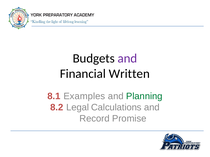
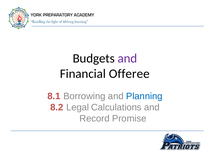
Written: Written -> Offeree
Examples: Examples -> Borrowing
Planning colour: green -> blue
